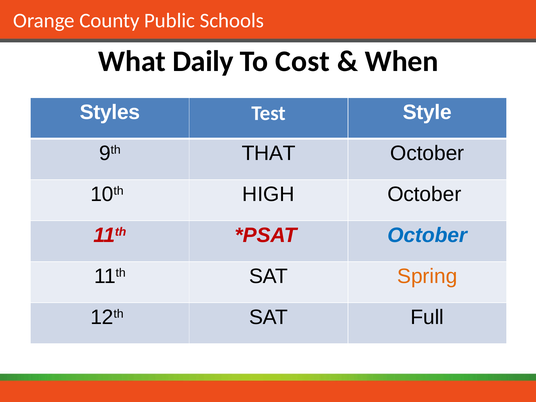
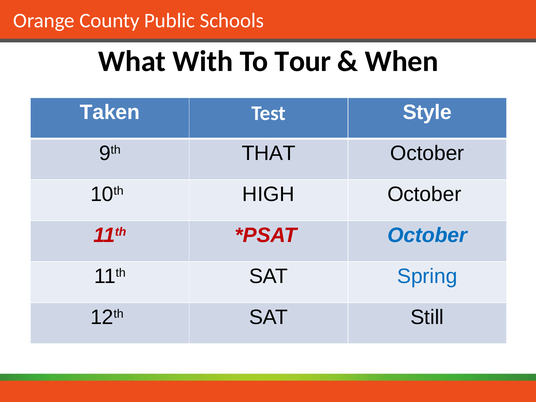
Daily: Daily -> With
Cost: Cost -> Tour
Styles: Styles -> Taken
Spring colour: orange -> blue
Full: Full -> Still
